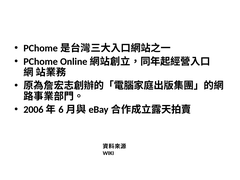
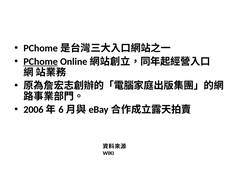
PChome underline: none -> present
